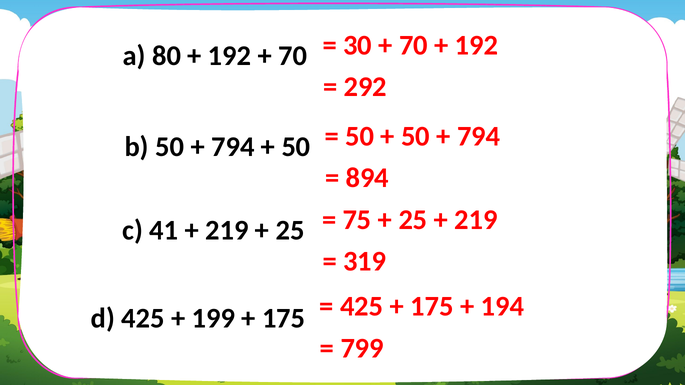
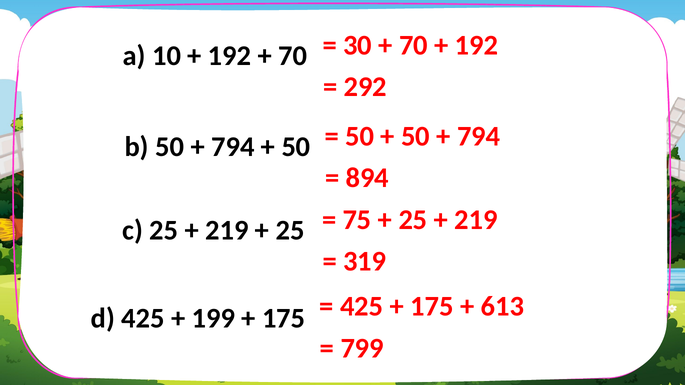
80: 80 -> 10
c 41: 41 -> 25
194: 194 -> 613
